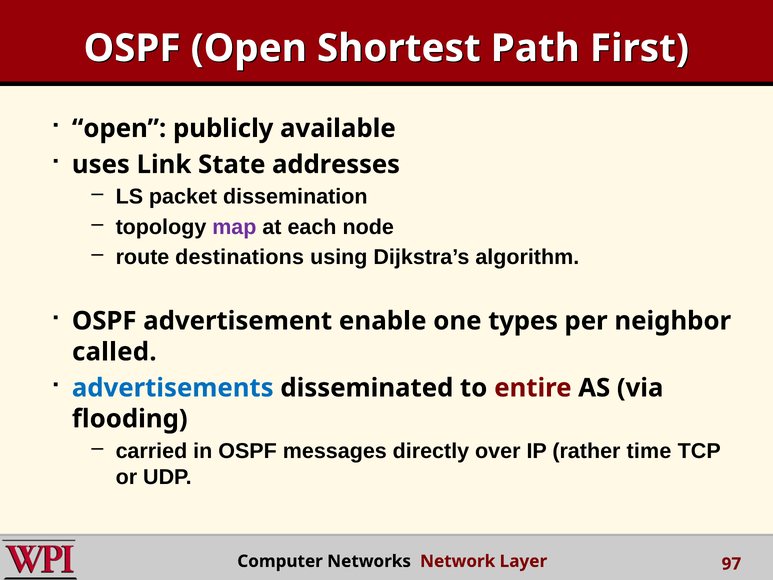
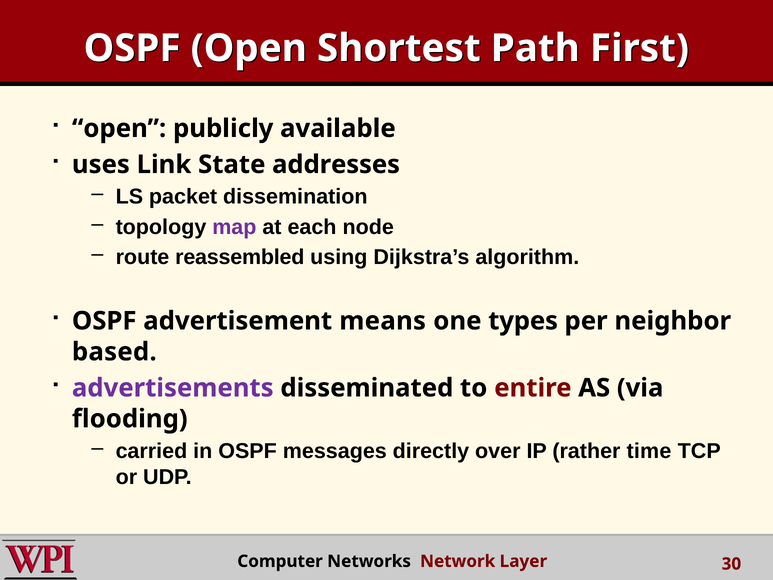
destinations: destinations -> reassembled
enable: enable -> means
called: called -> based
advertisements colour: blue -> purple
97: 97 -> 30
